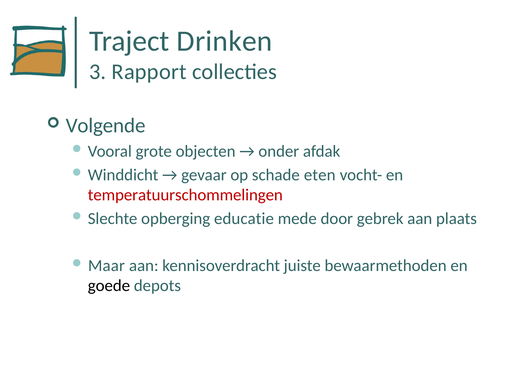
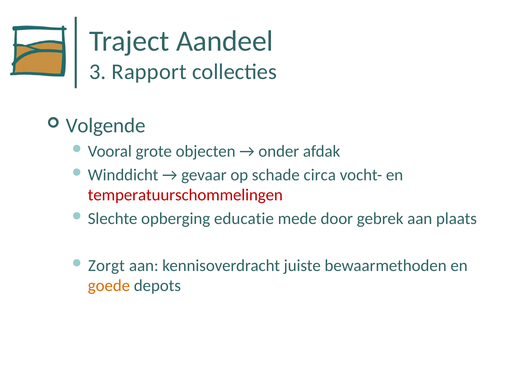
Drinken: Drinken -> Aandeel
eten: eten -> circa
Maar: Maar -> Zorgt
goede colour: black -> orange
